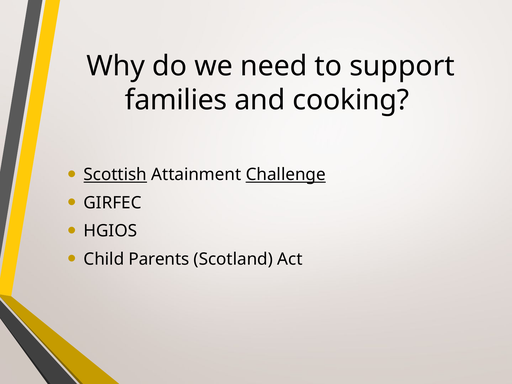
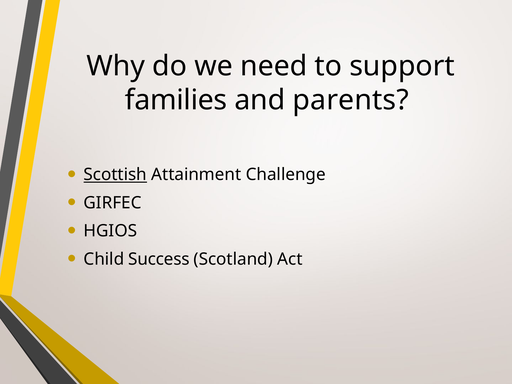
cooking: cooking -> parents
Challenge underline: present -> none
Parents: Parents -> Success
